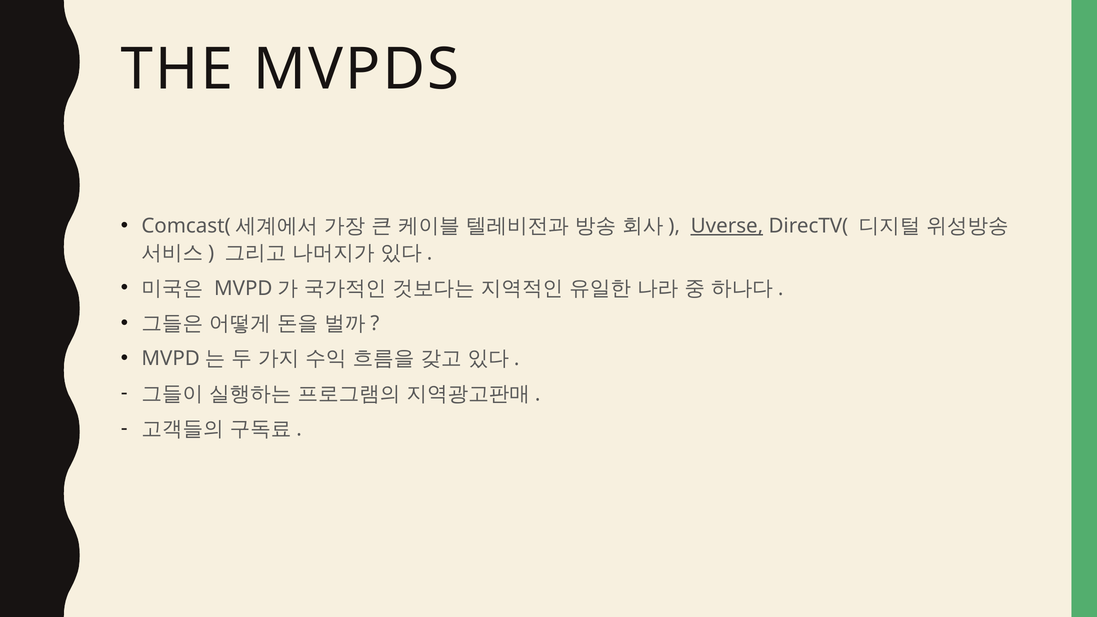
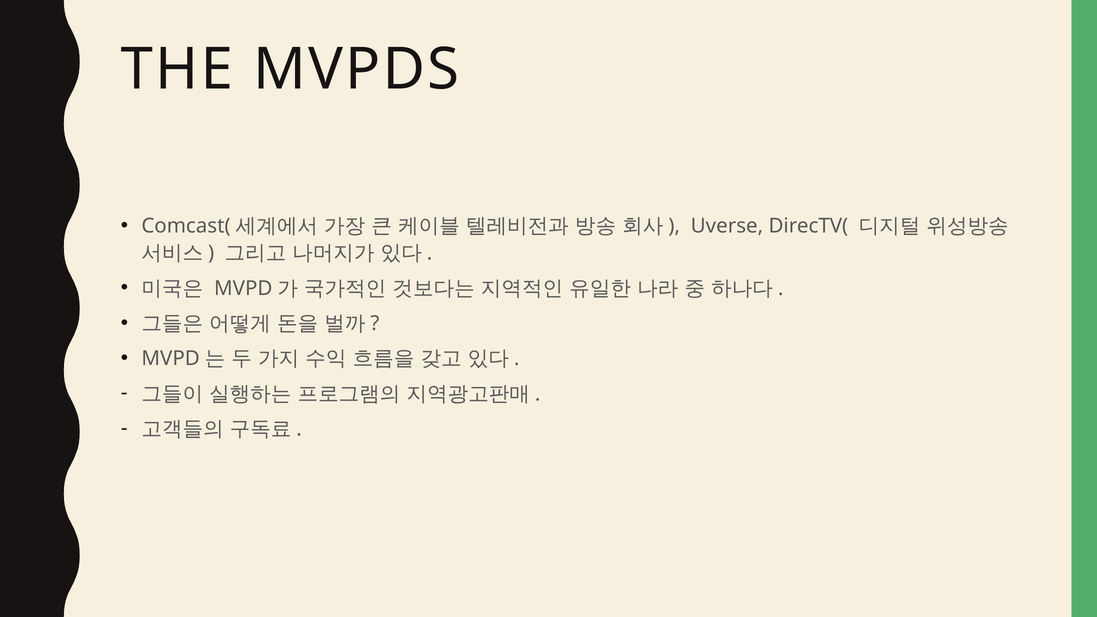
Uverse underline: present -> none
